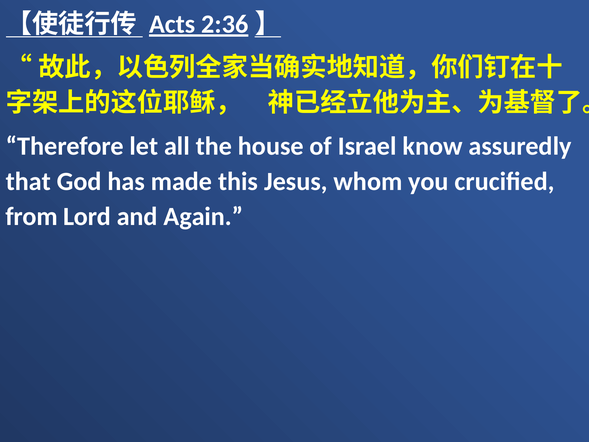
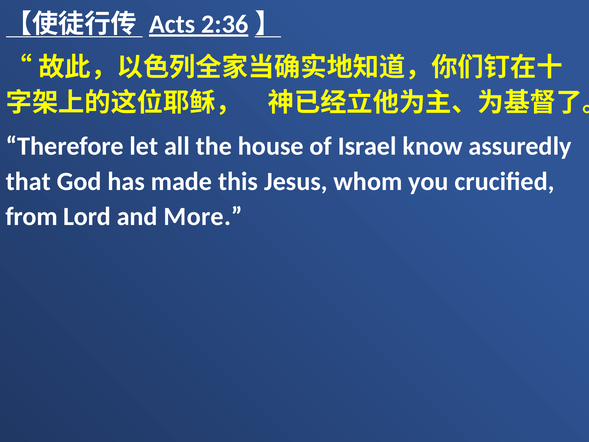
Again: Again -> More
